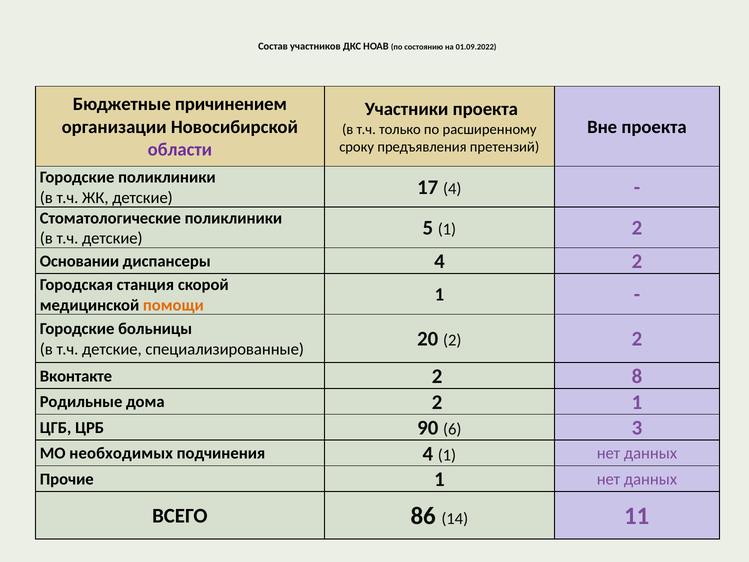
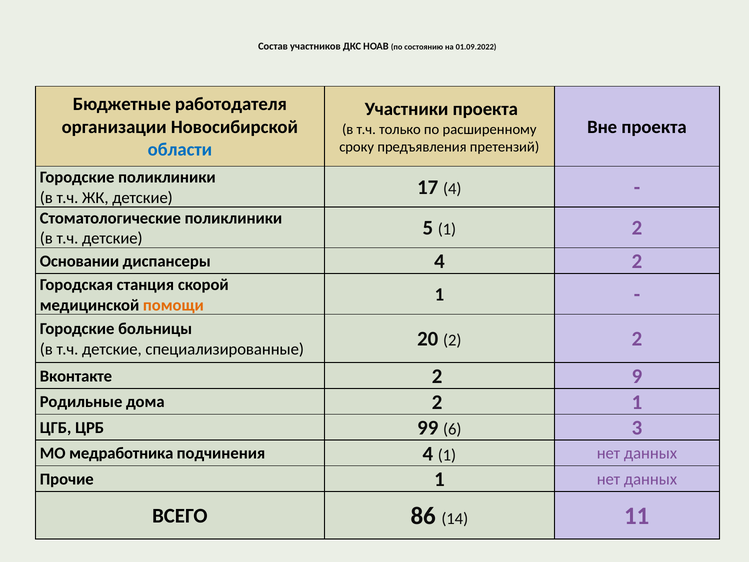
причинением: причинением -> работодателя
области colour: purple -> blue
8: 8 -> 9
90: 90 -> 99
необходимых: необходимых -> медработника
